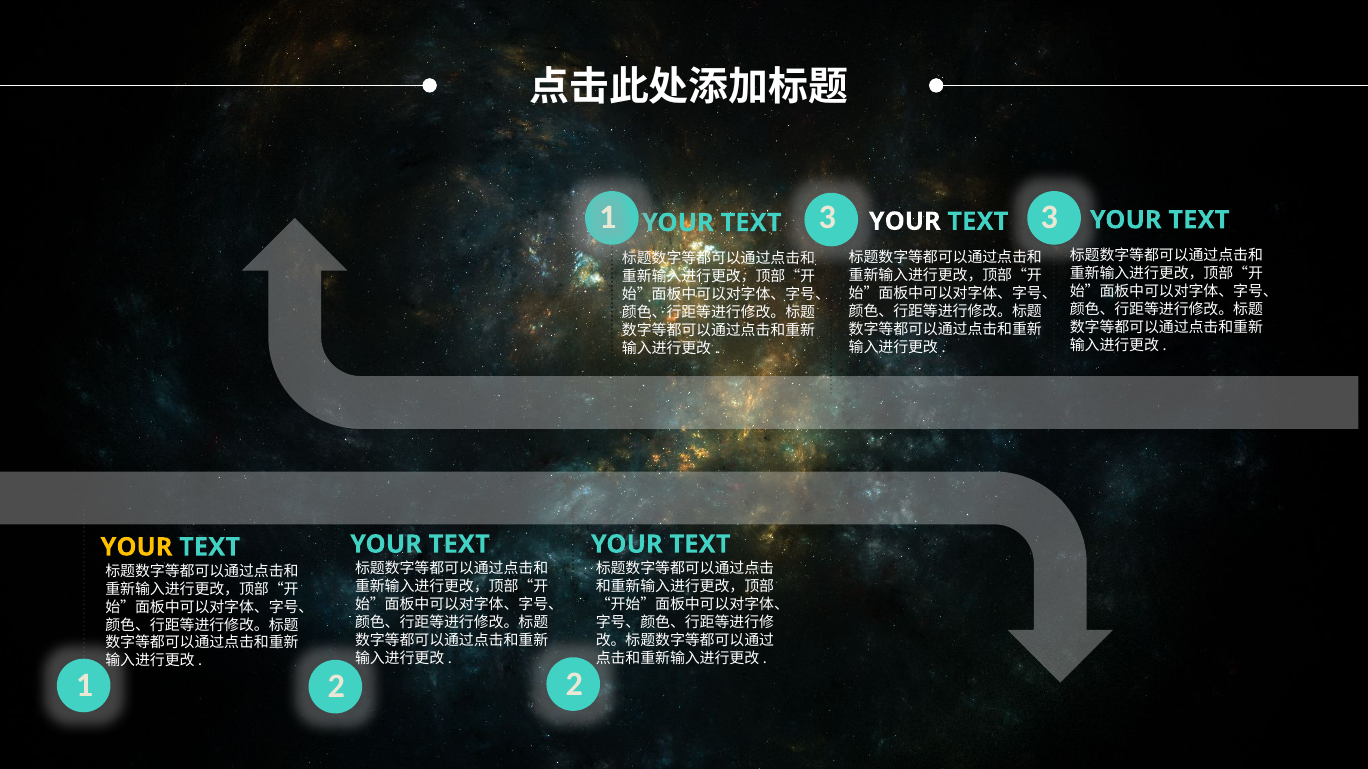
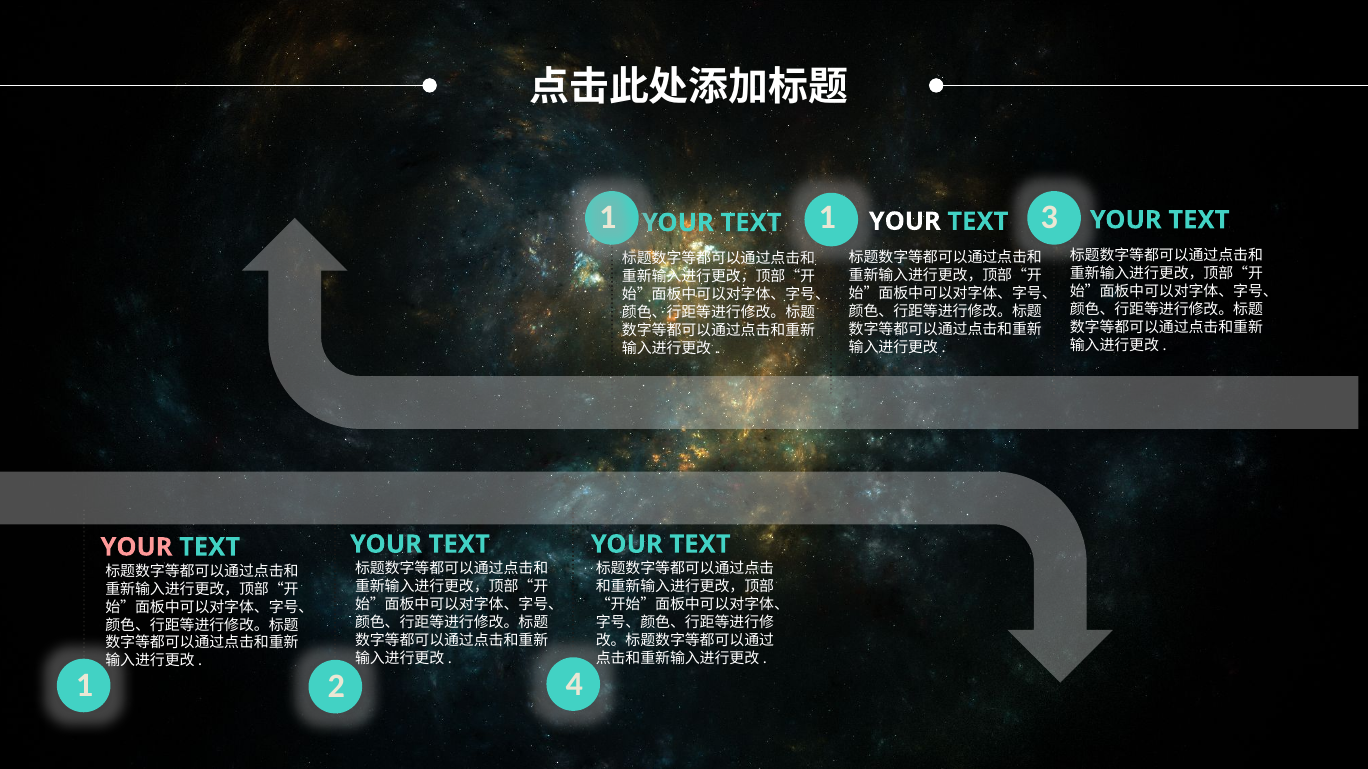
1 3: 3 -> 1
YOUR at (136, 547) colour: yellow -> pink
2 2: 2 -> 4
